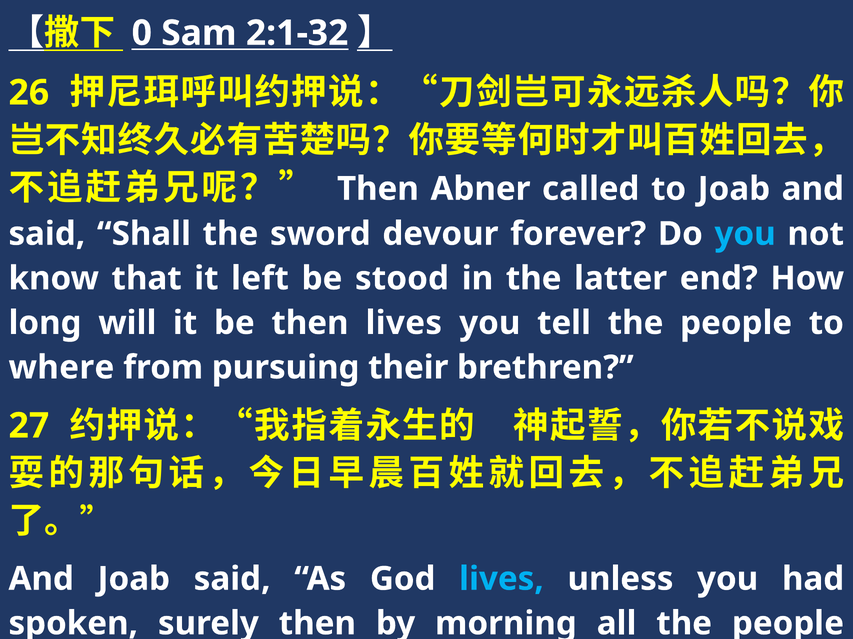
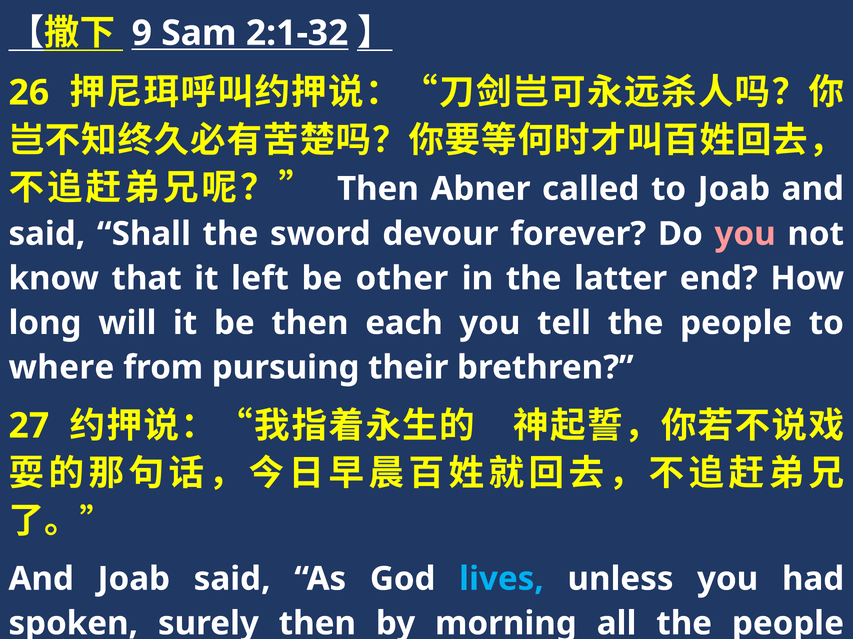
0: 0 -> 9
you at (745, 234) colour: light blue -> pink
stood: stood -> other
then lives: lives -> each
